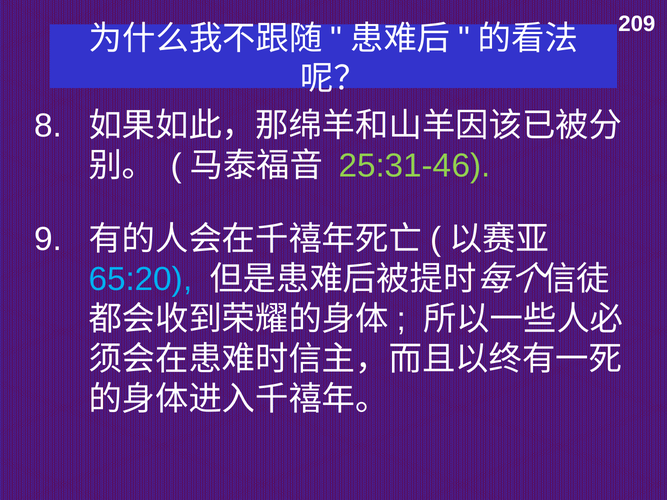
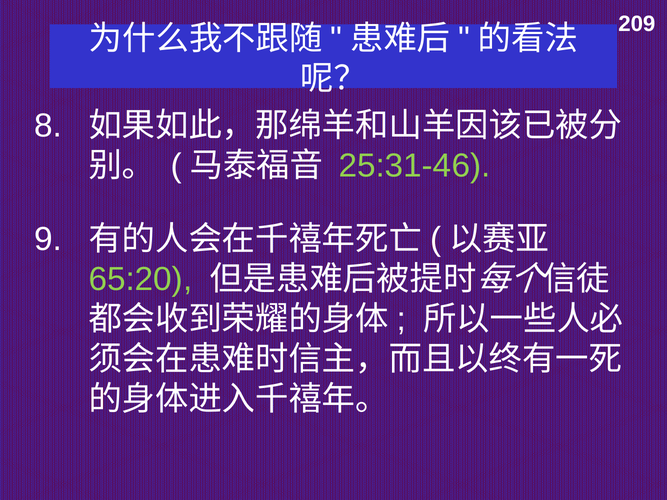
65:20 colour: light blue -> light green
